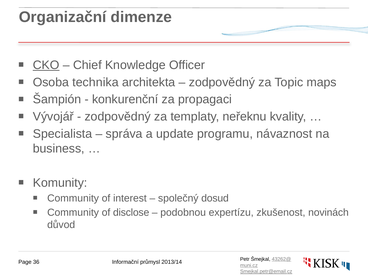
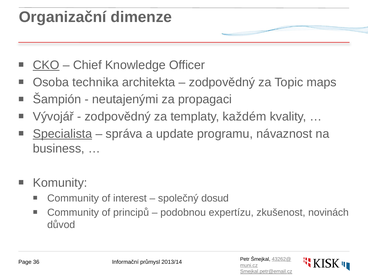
konkurenční: konkurenční -> neutajenými
neřeknu: neřeknu -> každém
Specialista underline: none -> present
disclose: disclose -> principů
